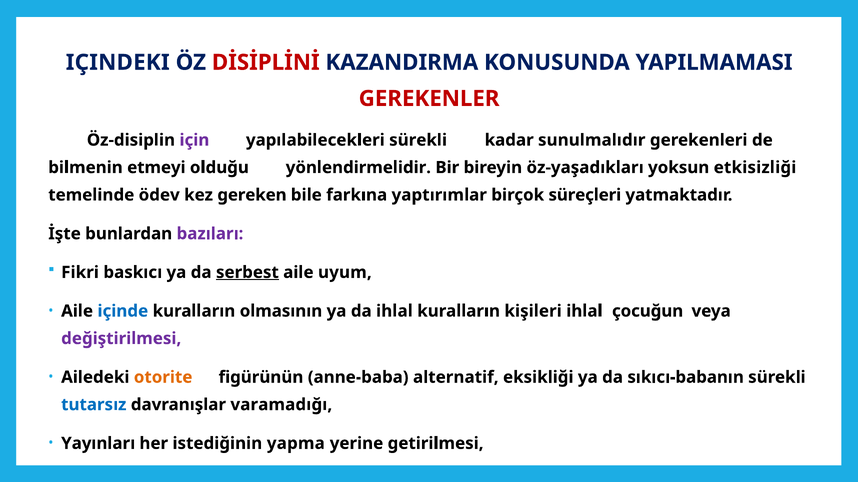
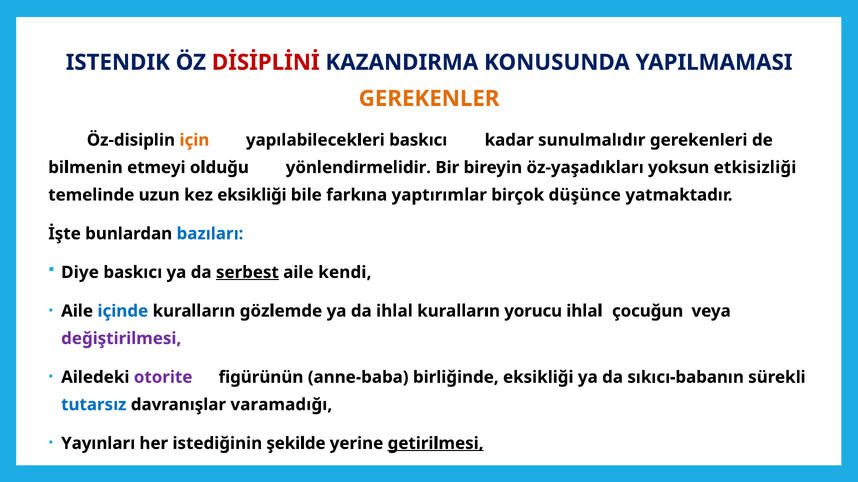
IÇINDEKI: IÇINDEKI -> ISTENDIK
GEREKENLER colour: red -> orange
için colour: purple -> orange
yapılabilecekleri sürekli: sürekli -> baskıcı
ödev: ödev -> uzun
kez gereken: gereken -> eksikliği
süreçleri: süreçleri -> düşünce
bazıları colour: purple -> blue
Fikri: Fikri -> Diye
uyum: uyum -> kendi
olmasının: olmasının -> gözlemde
kişileri: kişileri -> yorucu
otorite colour: orange -> purple
alternatif: alternatif -> birliğinde
yapma: yapma -> şekilde
getirilmesi underline: none -> present
